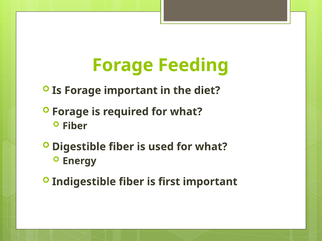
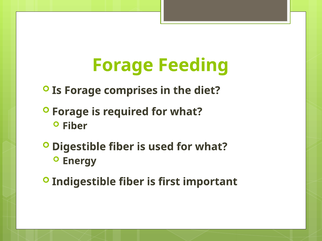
Forage important: important -> comprises
